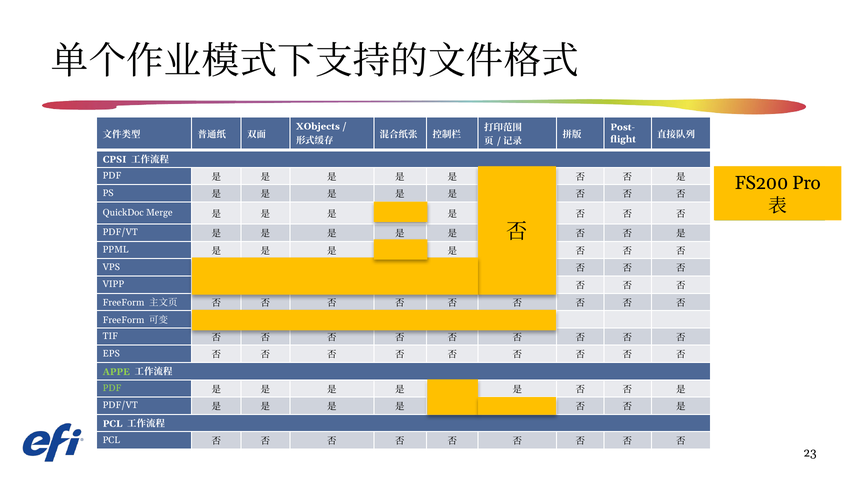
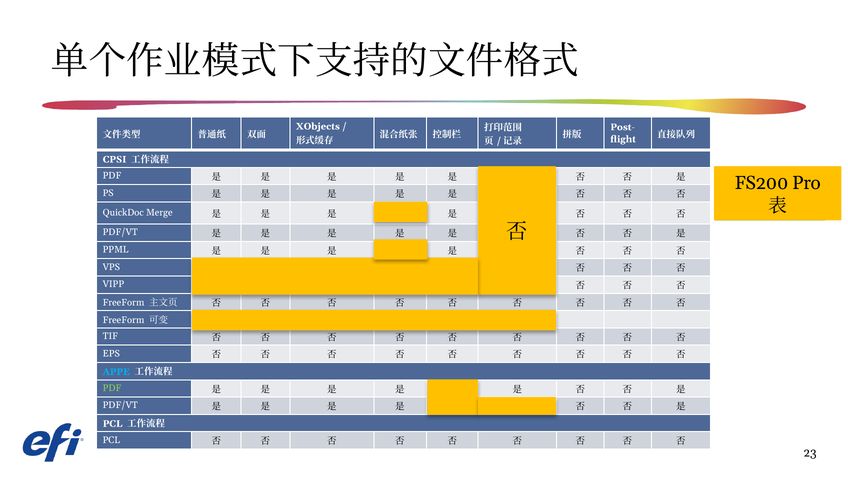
APPE colour: light green -> light blue
